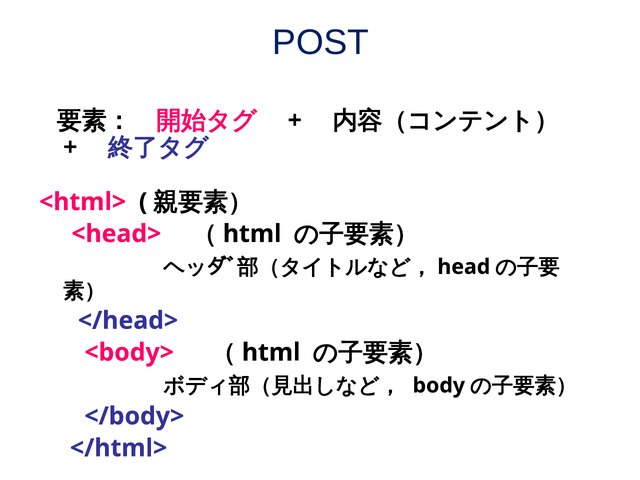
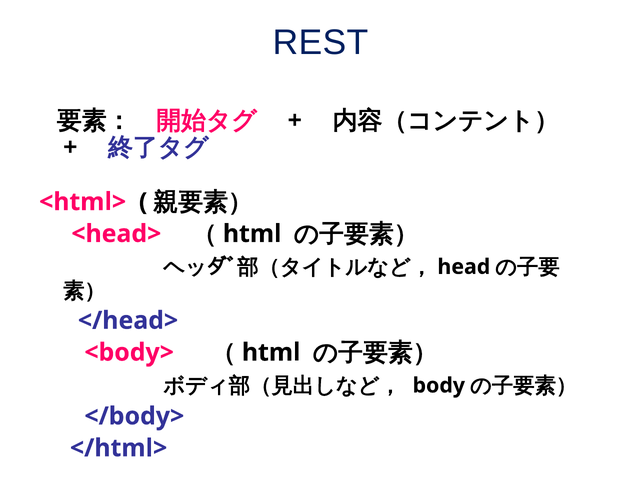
POST: POST -> REST
